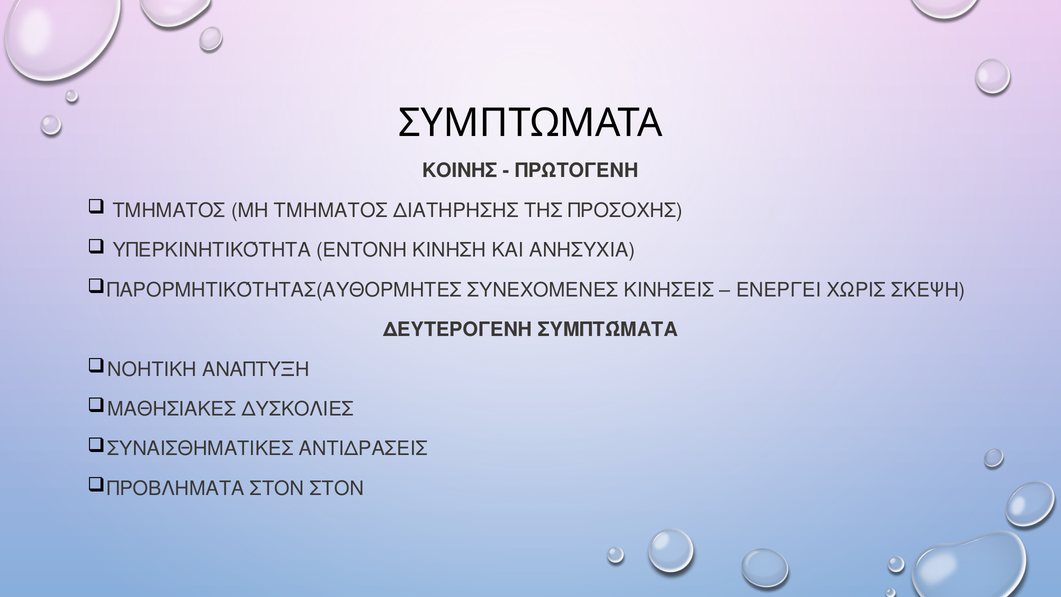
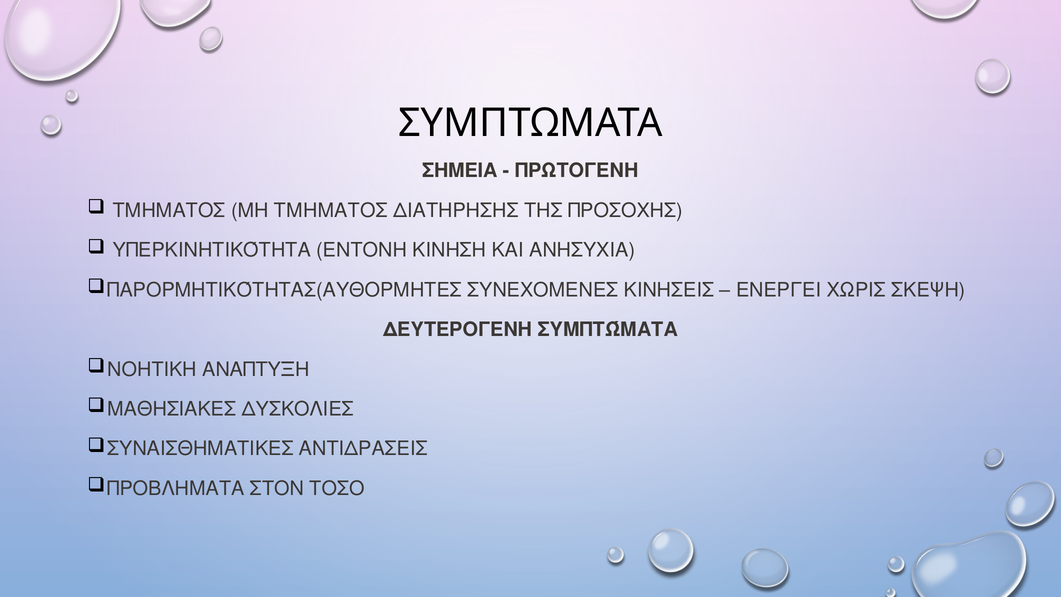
ΚΟΙΝΗΣ: ΚΟΙΝΗΣ -> ΣΗΜΕΙΑ
ΣΤΟΝ ΣΤΟΝ: ΣΤΟΝ -> ΤΟΣΟ
